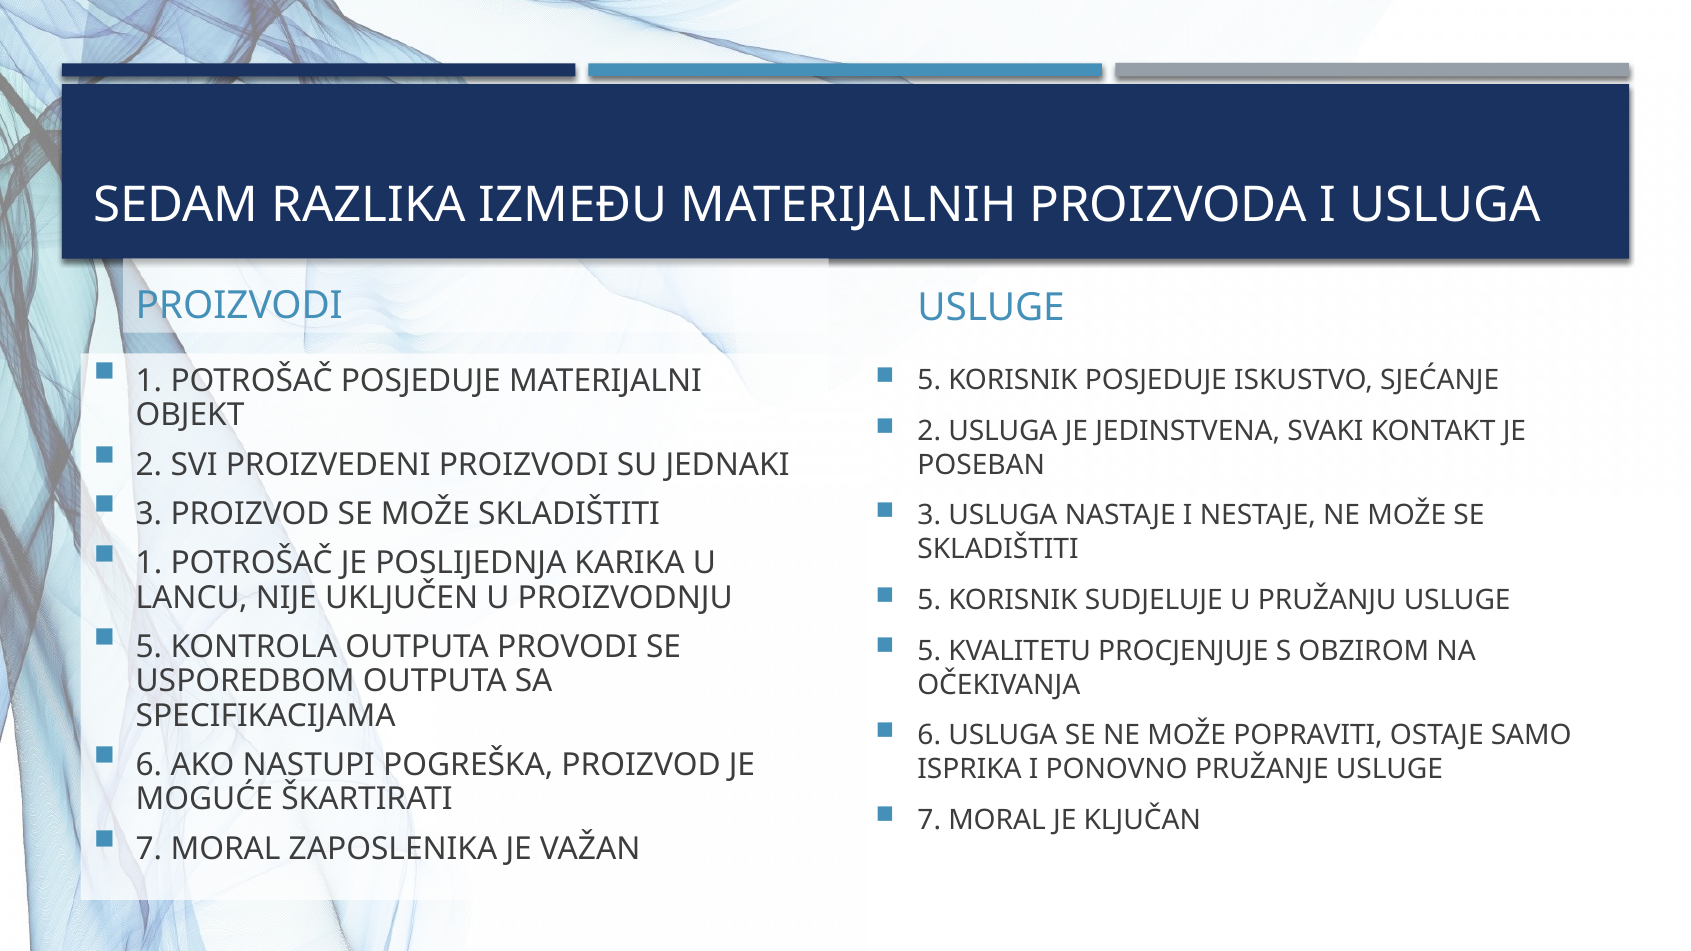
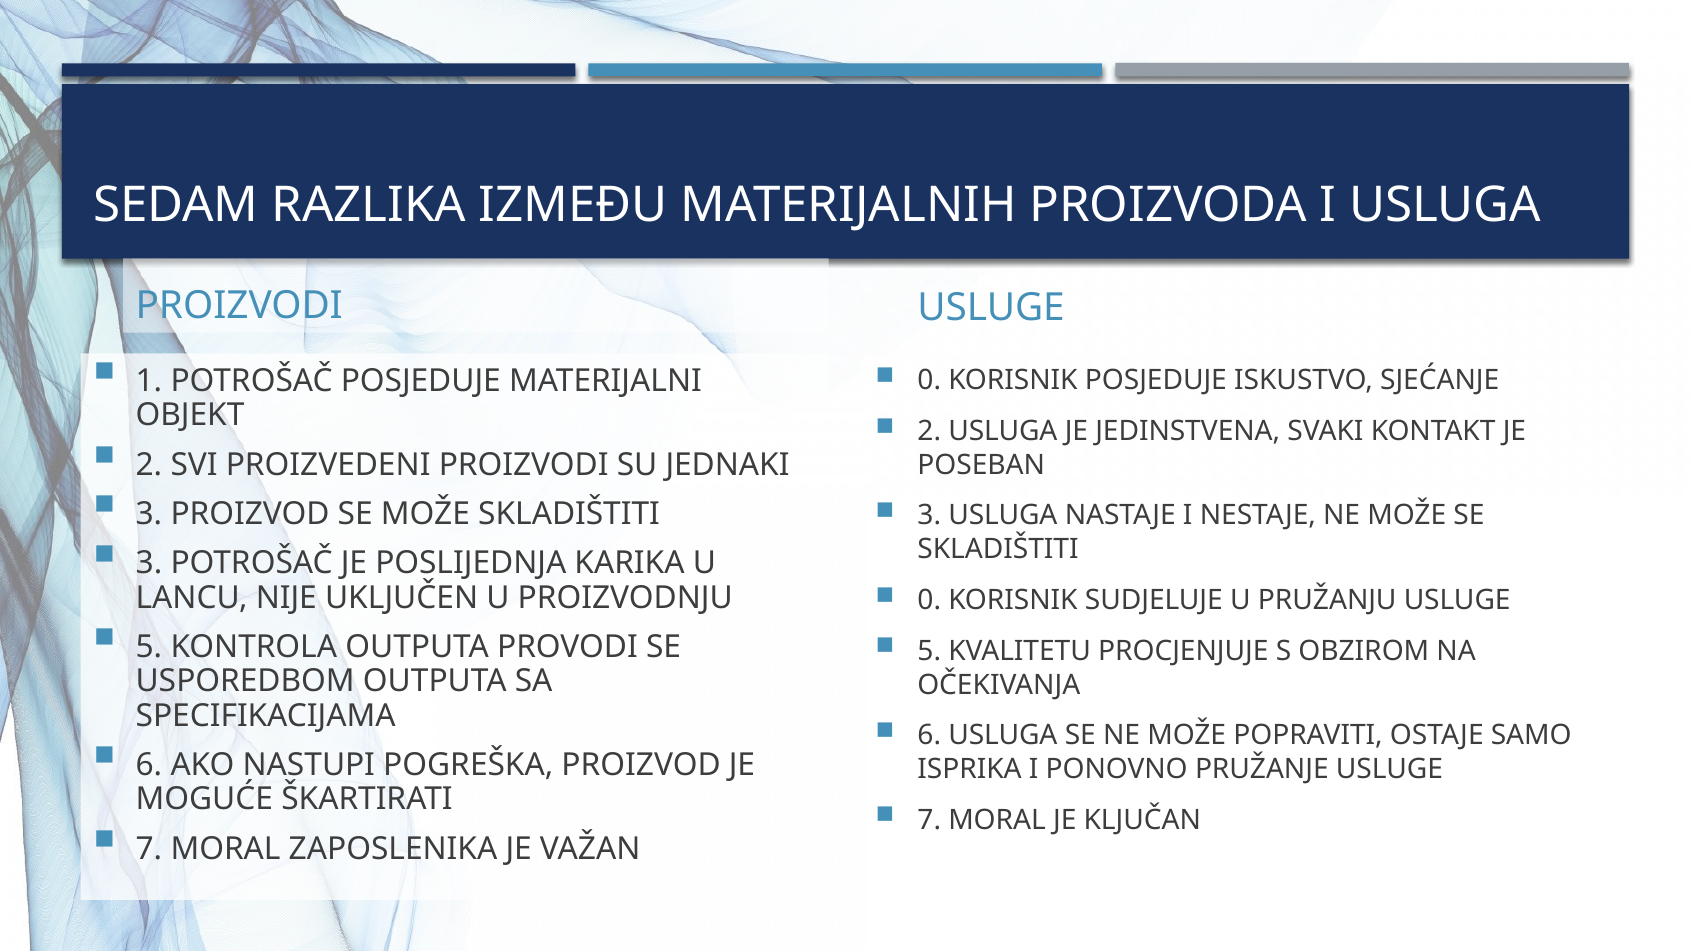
5 at (929, 381): 5 -> 0
1 at (149, 564): 1 -> 3
5 at (929, 600): 5 -> 0
